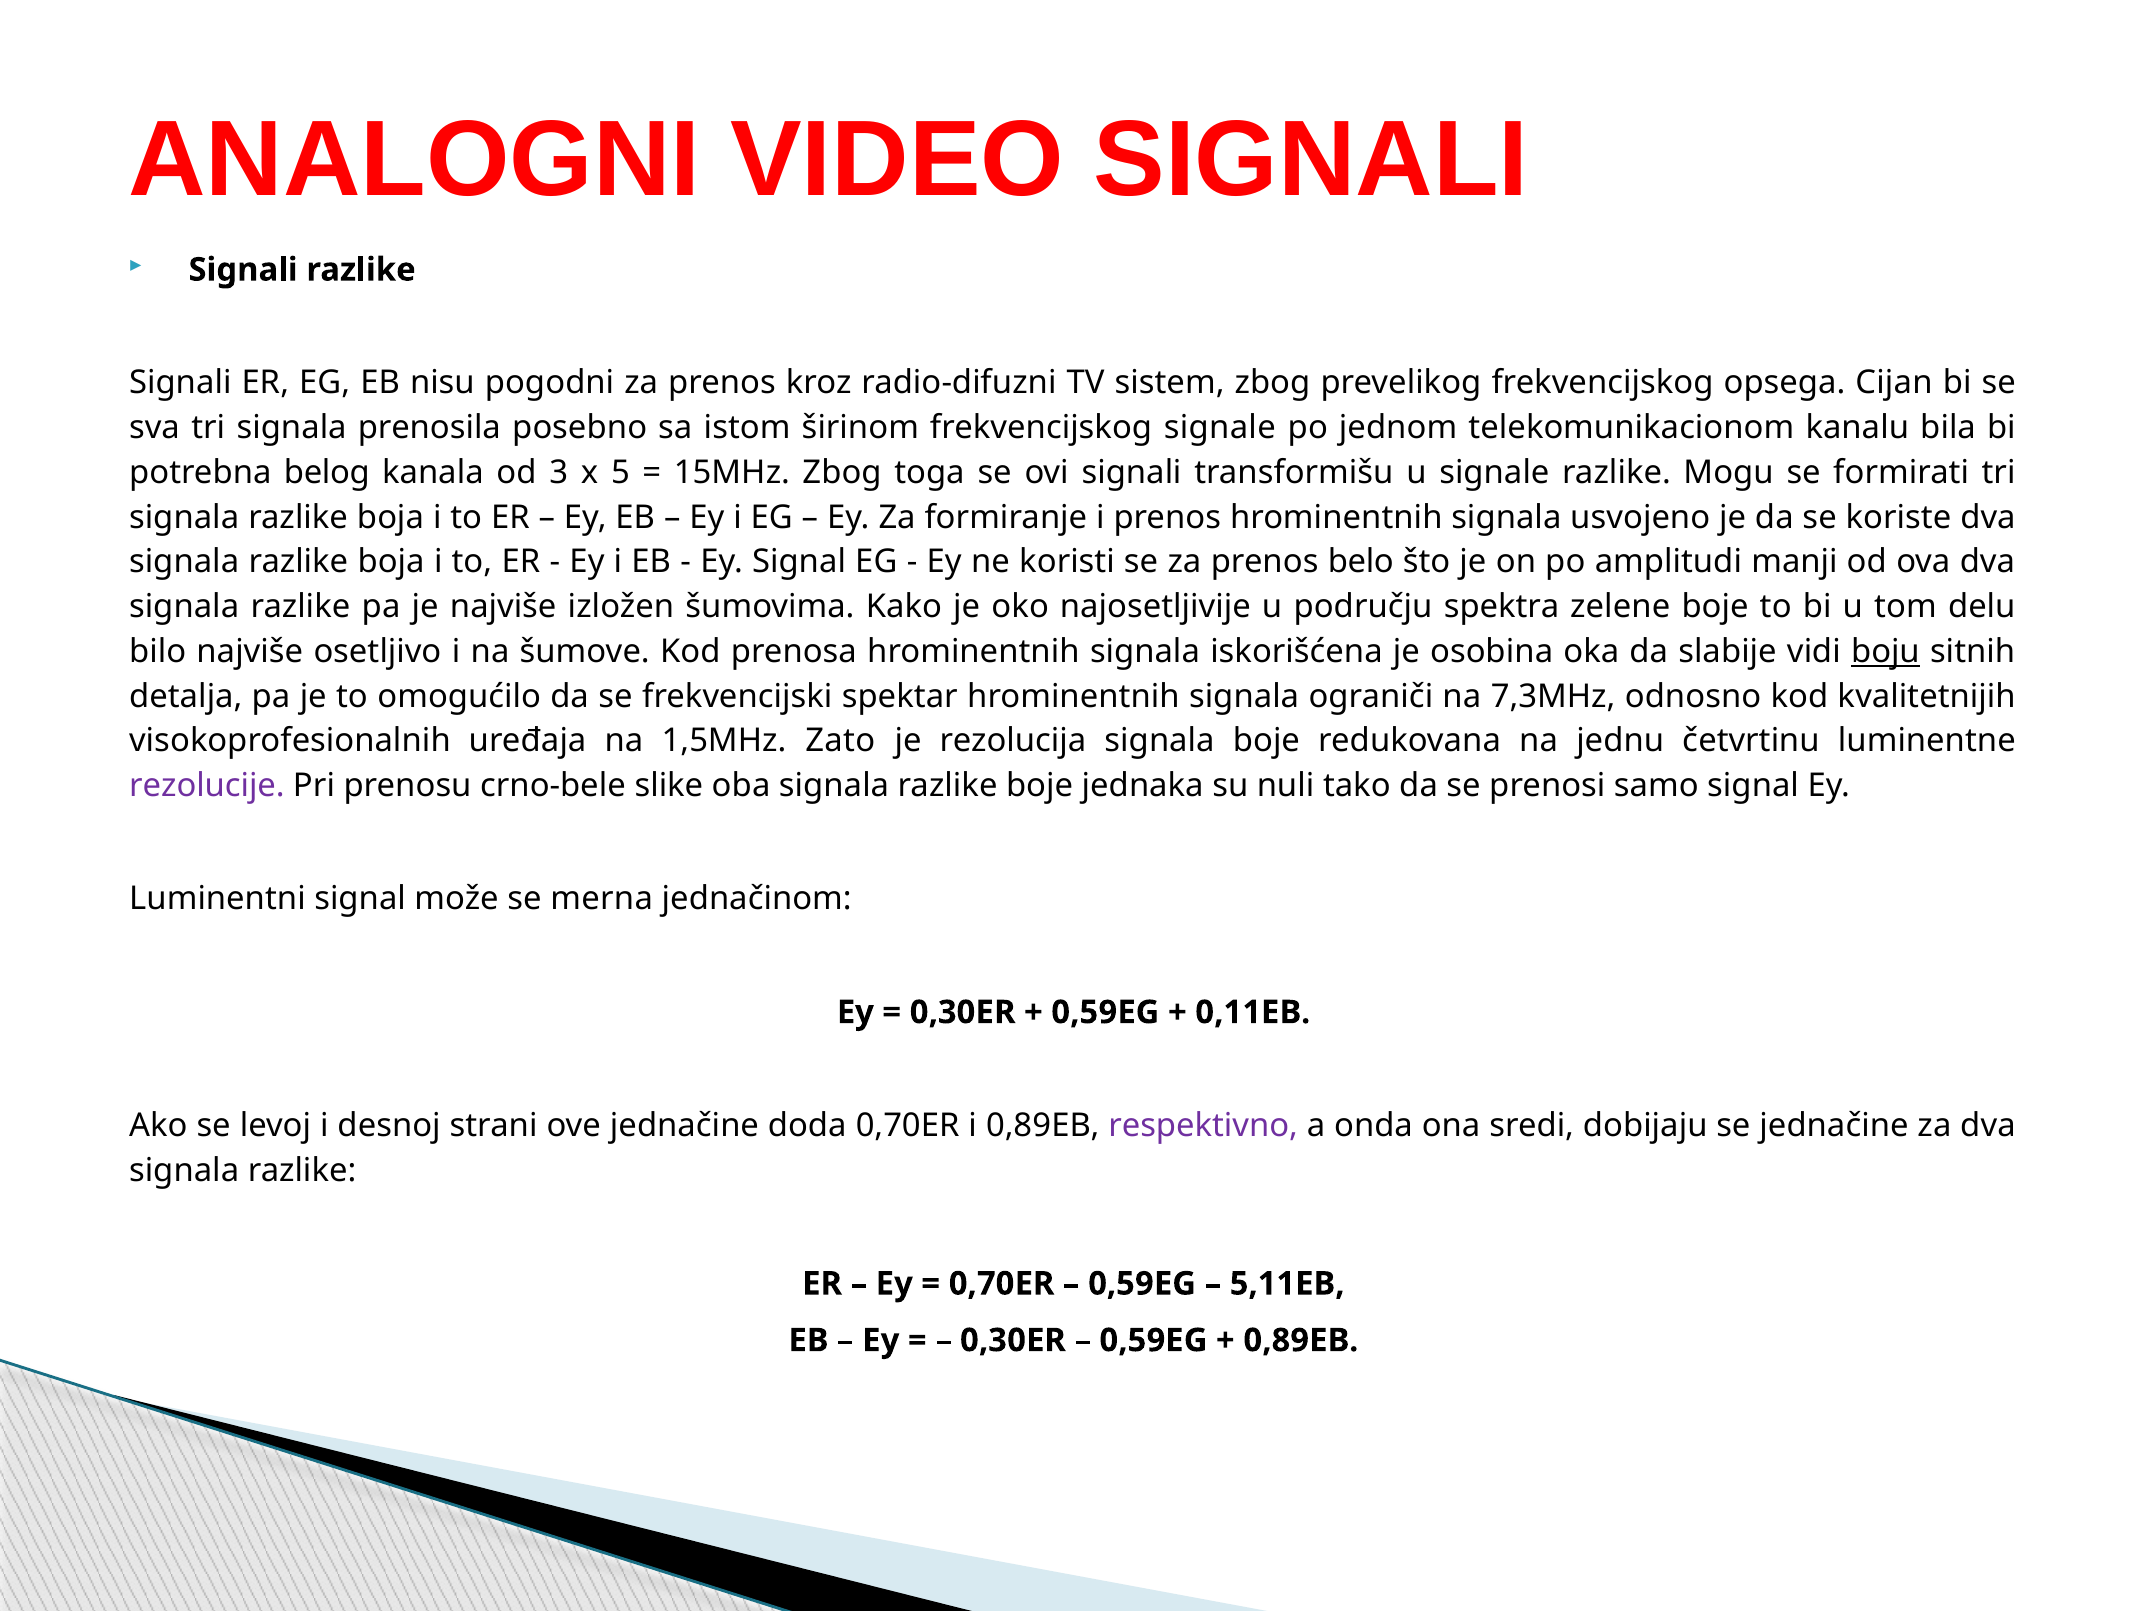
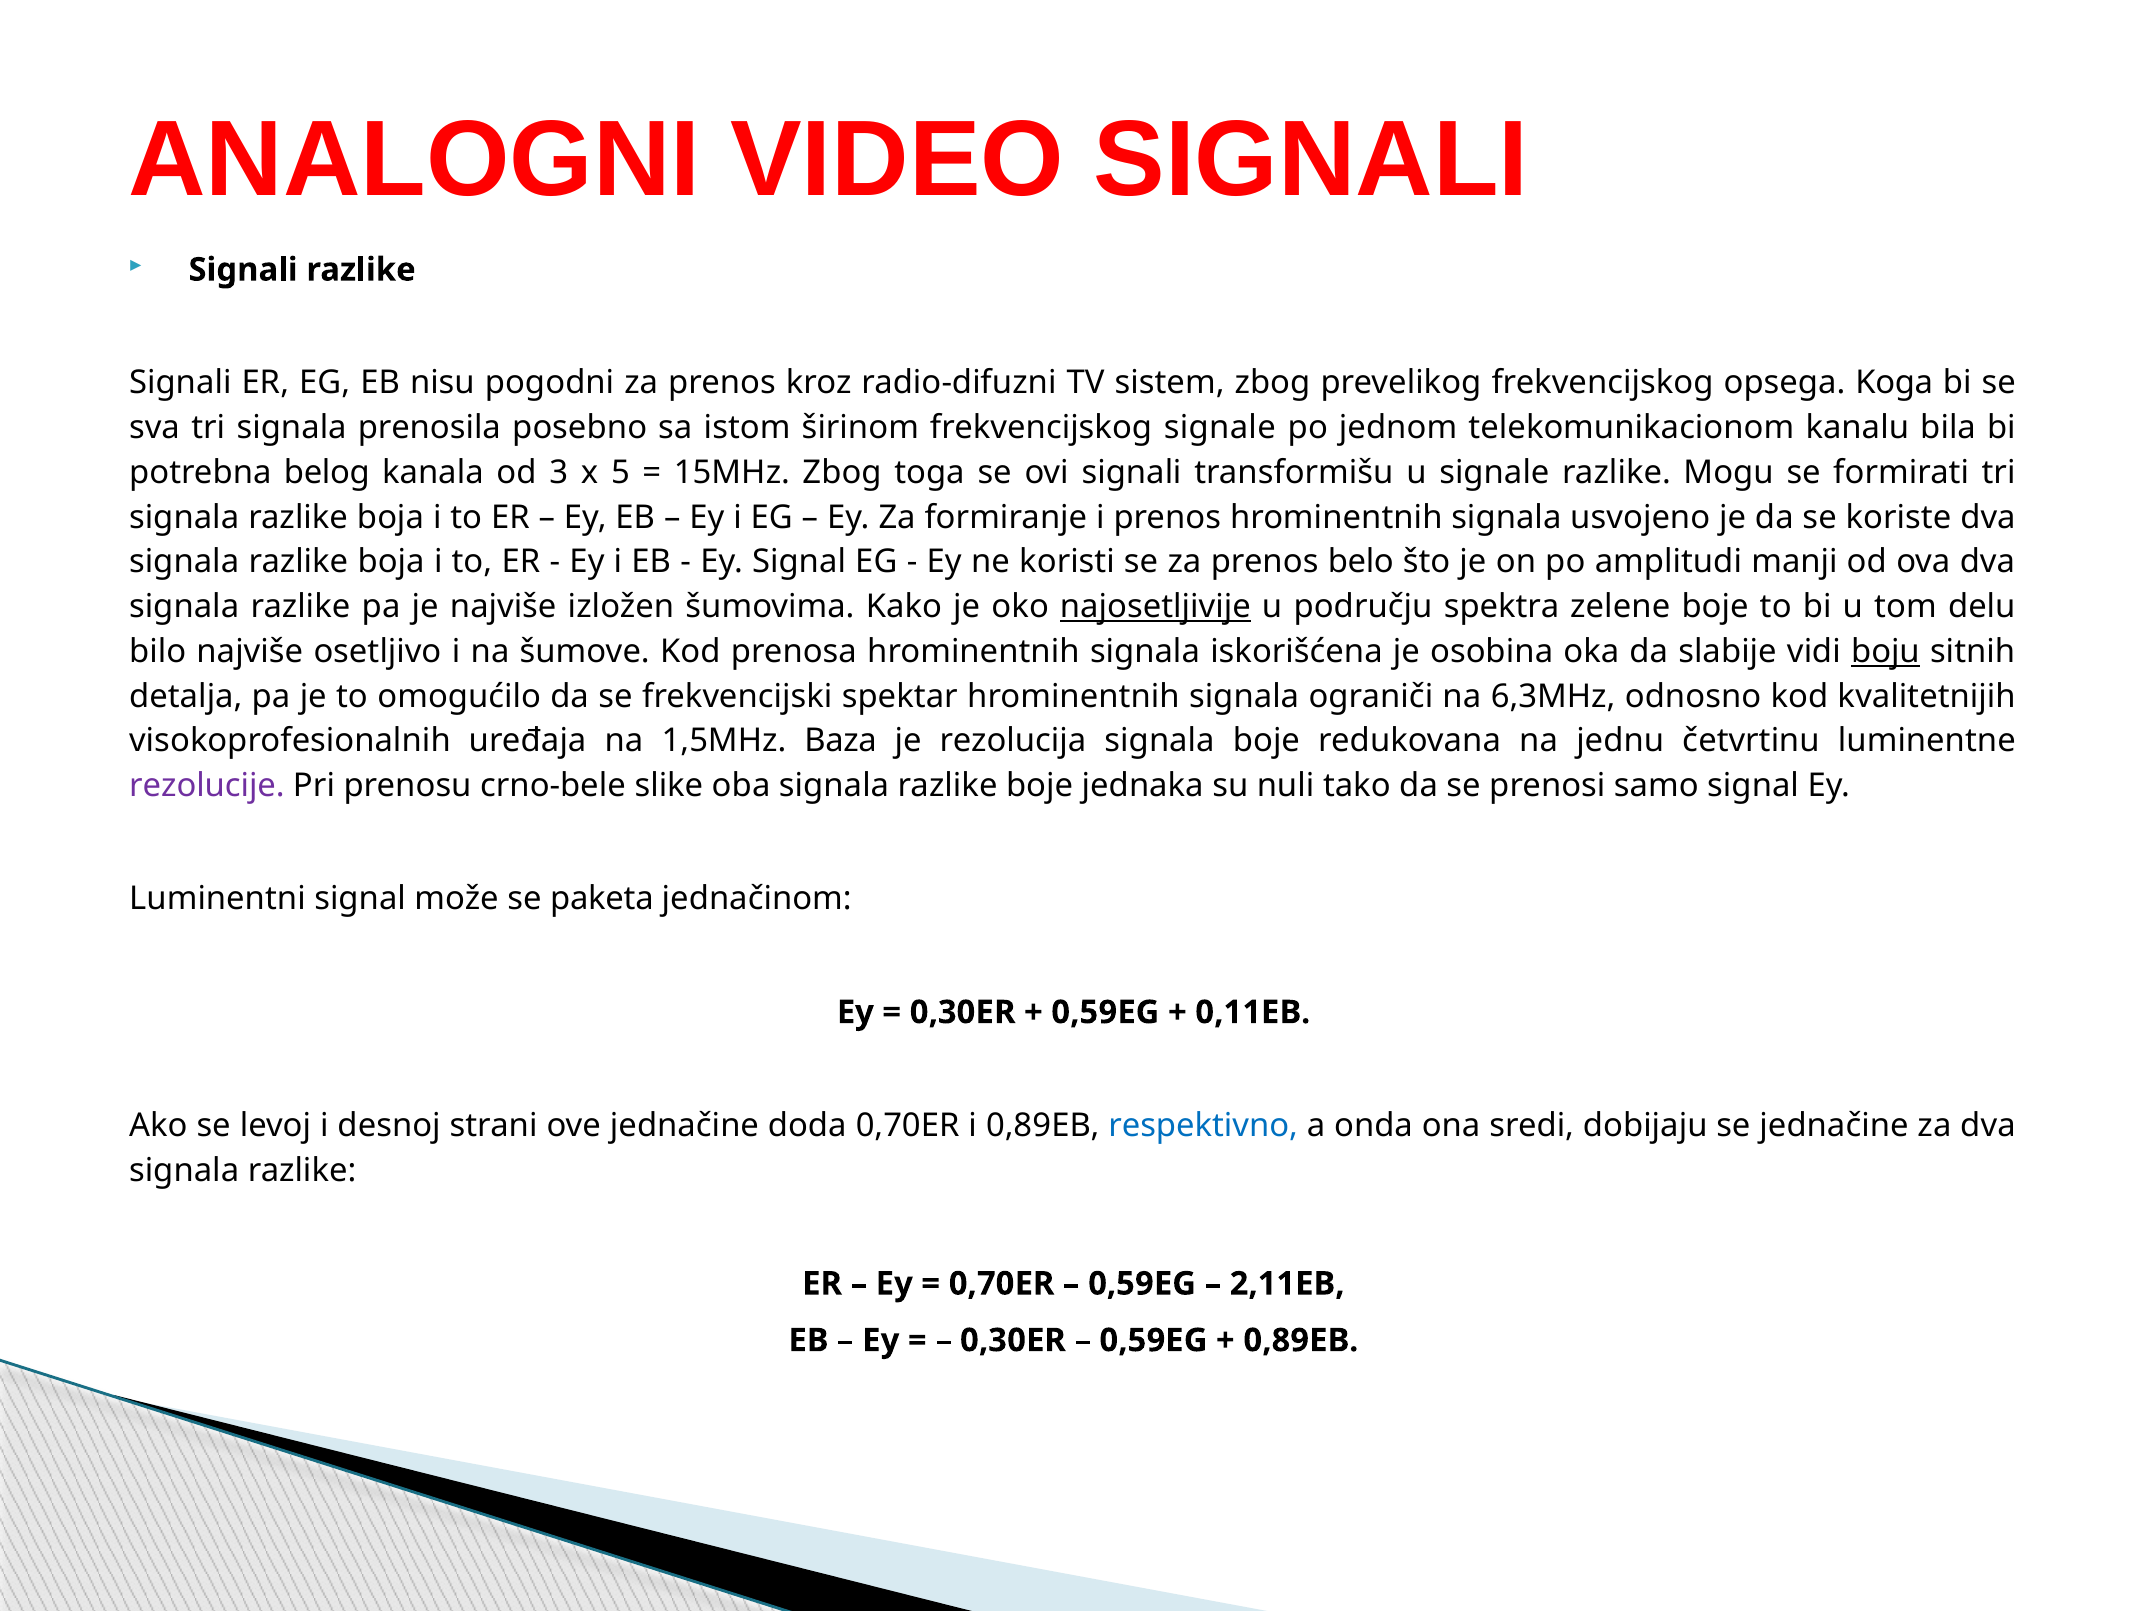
Cijan: Cijan -> Koga
najosetljivije underline: none -> present
7,3MHz: 7,3MHz -> 6,3MHz
Zato: Zato -> Baza
merna: merna -> paketa
respektivno colour: purple -> blue
5,11EB: 5,11EB -> 2,11EB
